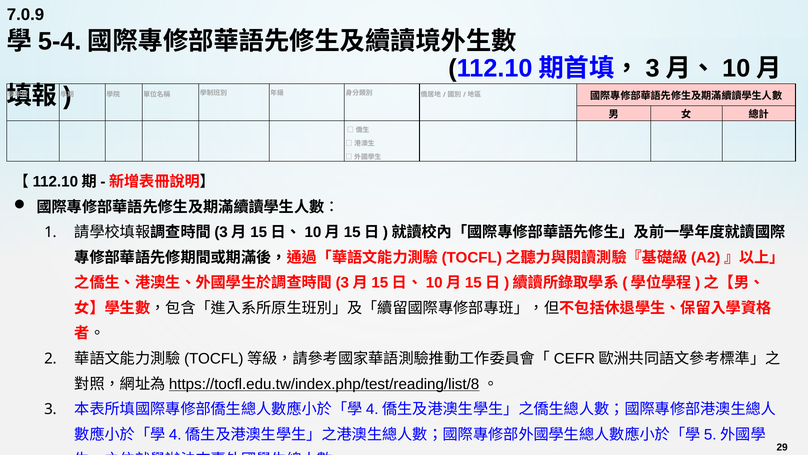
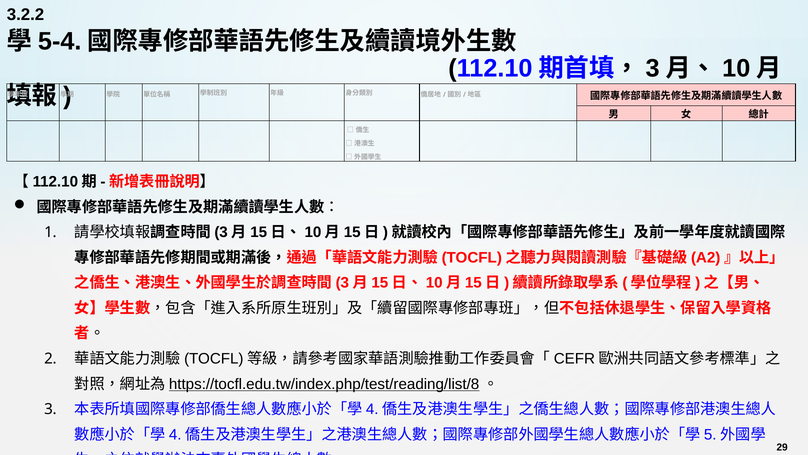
7.0.9: 7.0.9 -> 3.2.2
